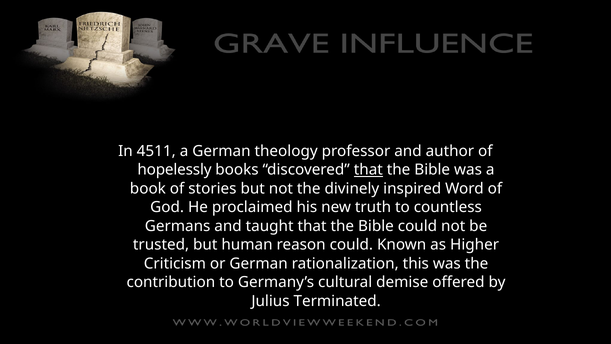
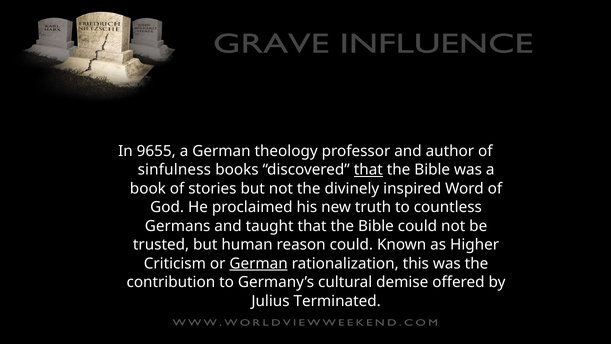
4511: 4511 -> 9655
hopelessly: hopelessly -> sinfulness
German at (259, 263) underline: none -> present
